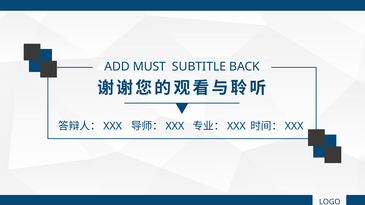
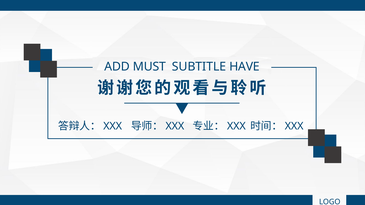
BACK: BACK -> HAVE
